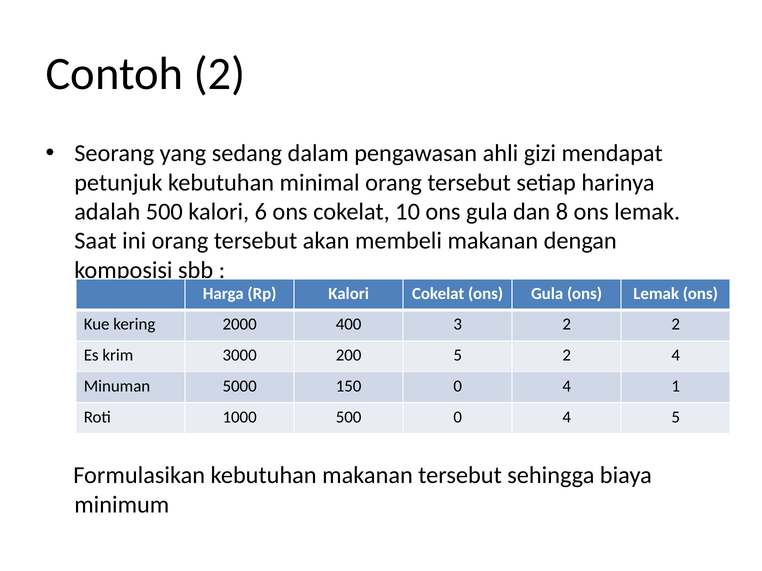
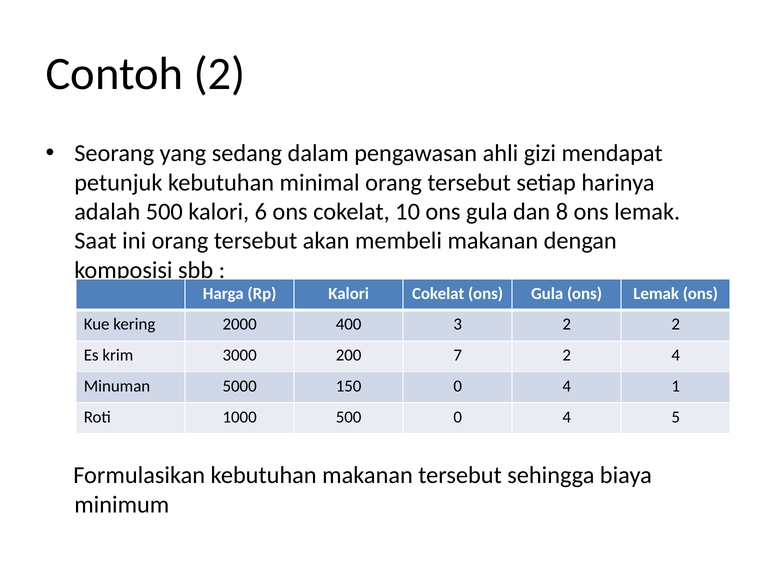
200 5: 5 -> 7
